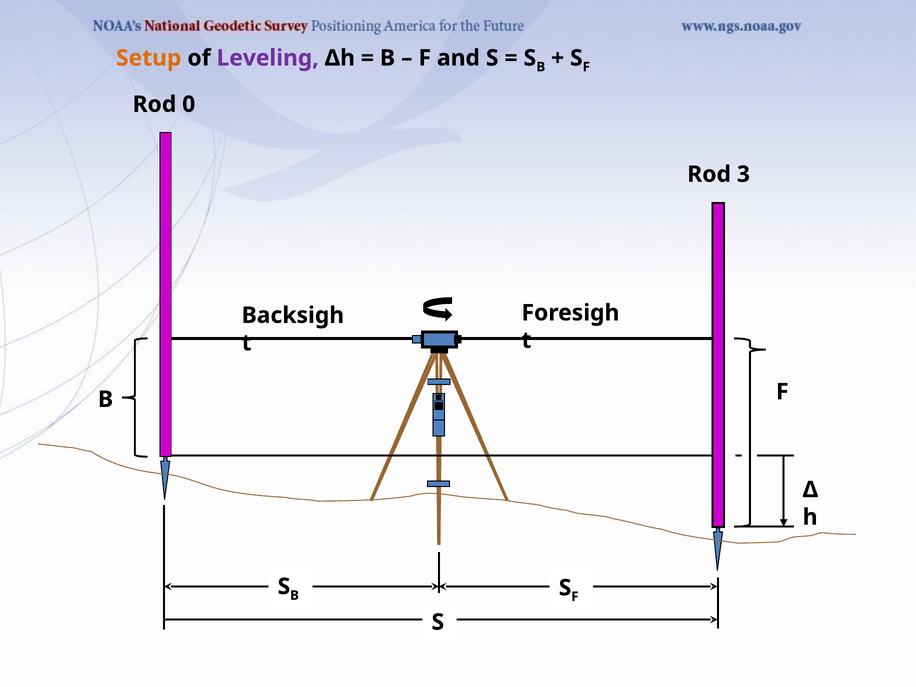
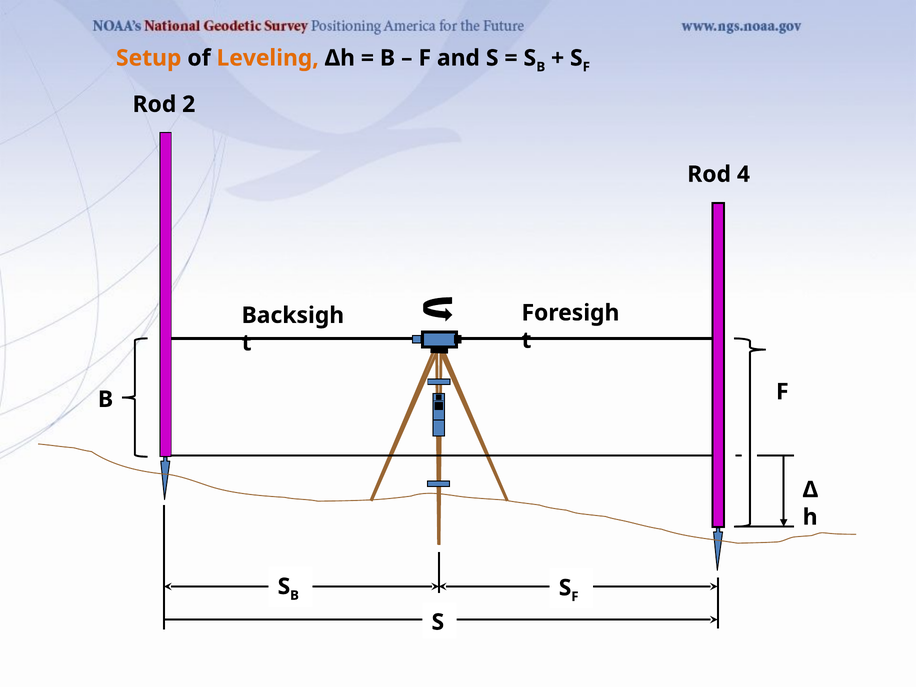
Leveling colour: purple -> orange
0: 0 -> 2
3: 3 -> 4
